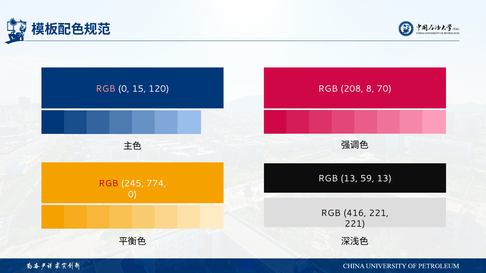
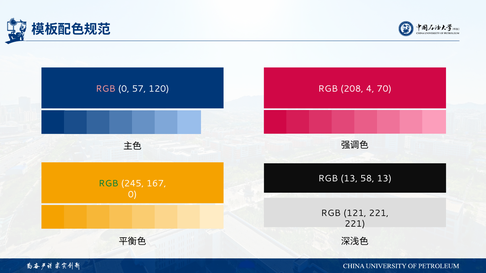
15: 15 -> 57
8: 8 -> 4
59: 59 -> 58
RGB at (108, 184) colour: red -> green
774: 774 -> 167
416: 416 -> 121
